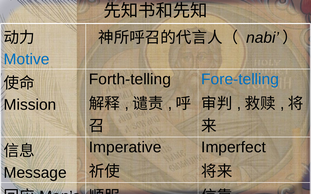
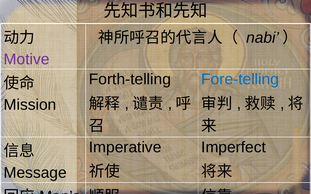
Motive colour: blue -> purple
